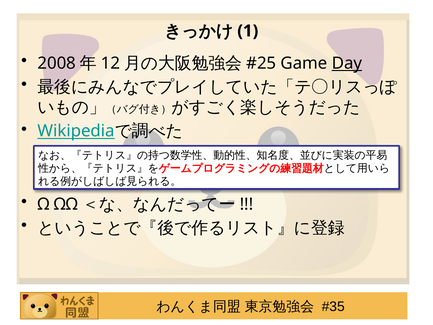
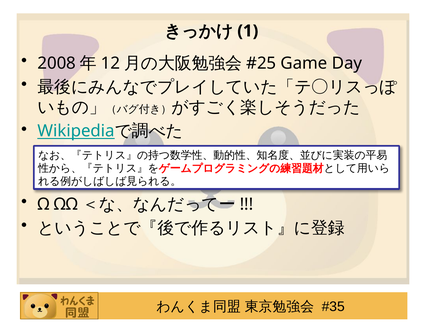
Day underline: present -> none
